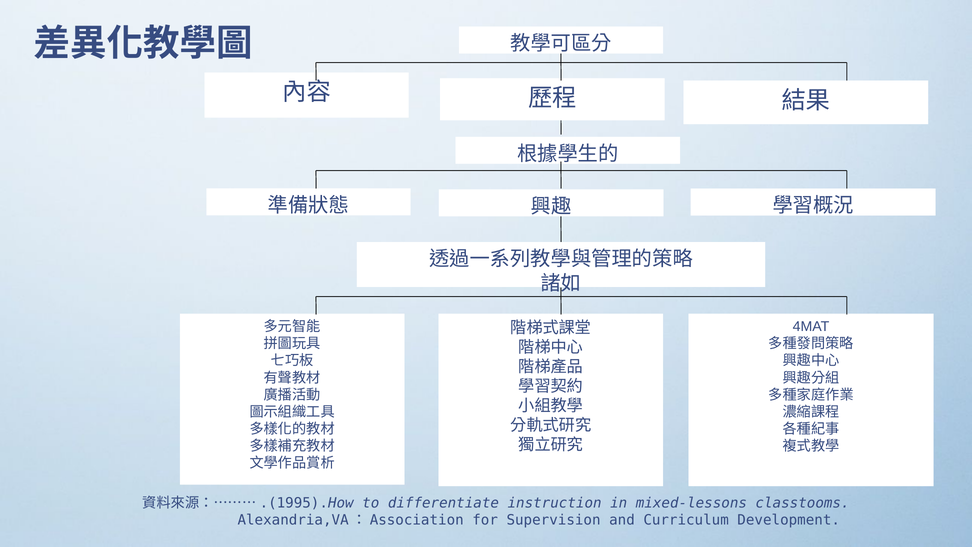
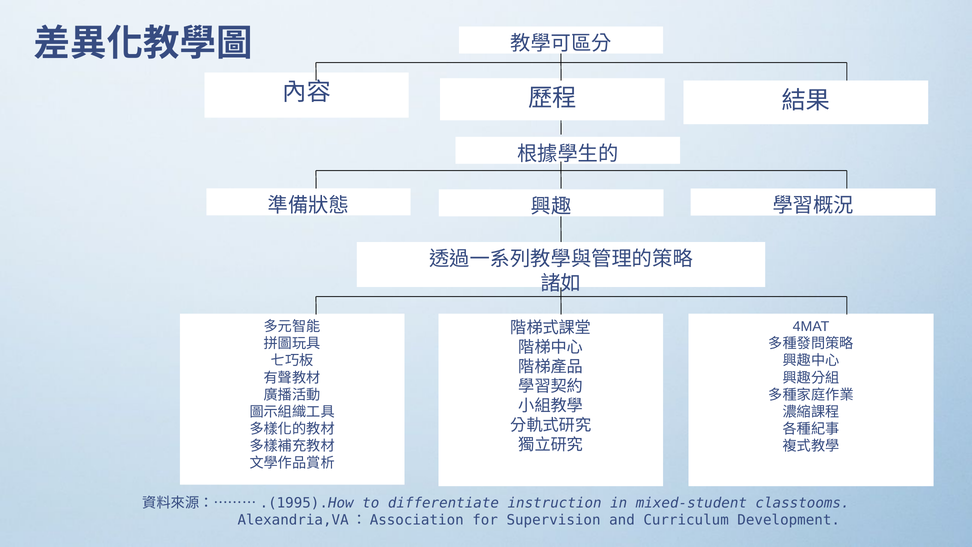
mixed-lessons: mixed-lessons -> mixed-student
